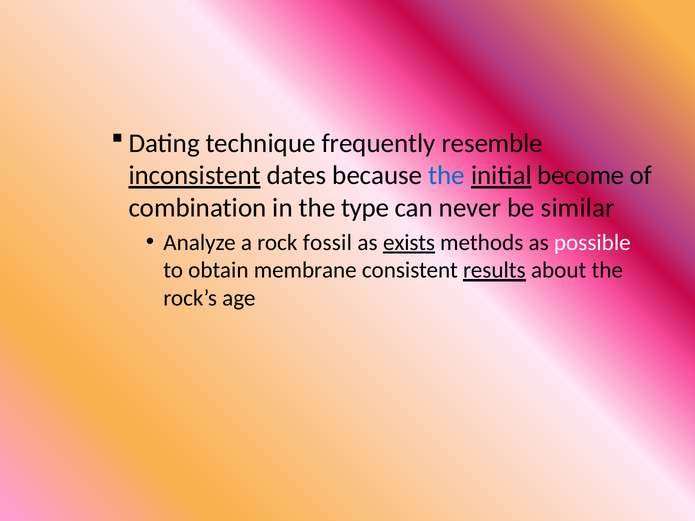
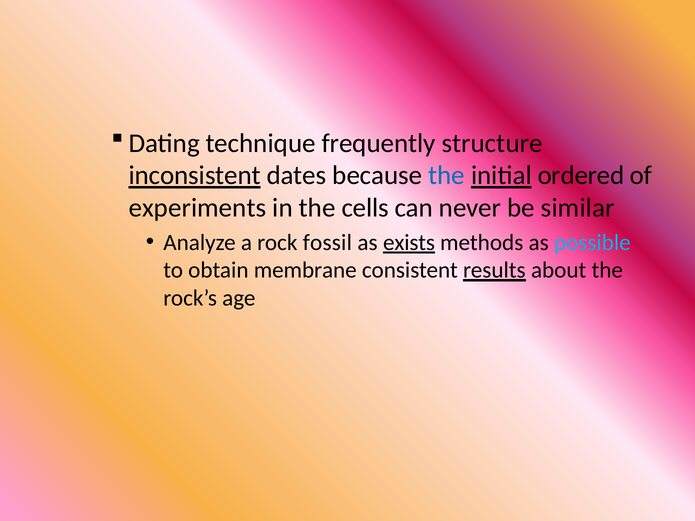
resemble: resemble -> structure
become: become -> ordered
combination: combination -> experiments
type: type -> cells
possible colour: white -> light blue
